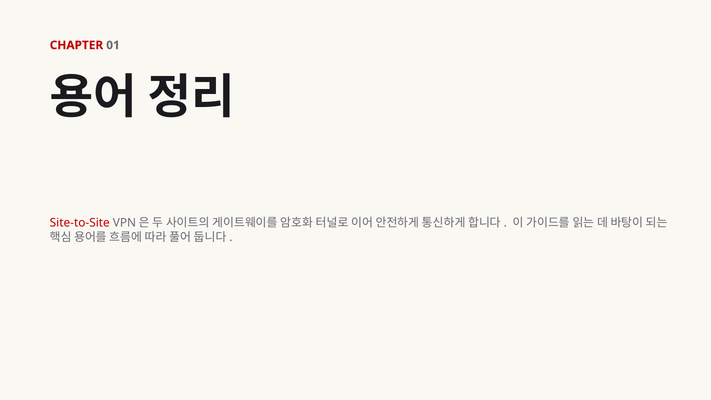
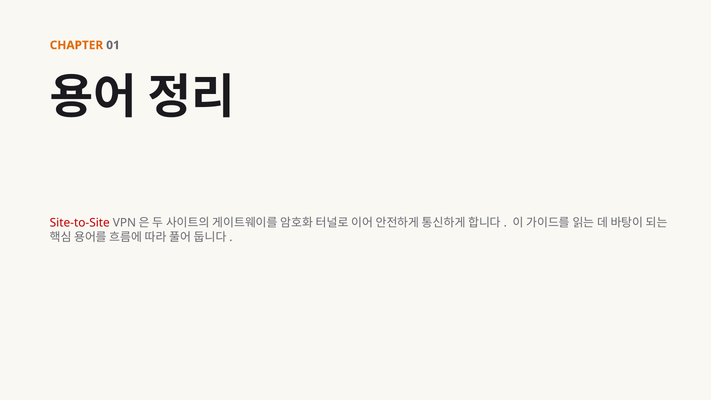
CHAPTER colour: red -> orange
